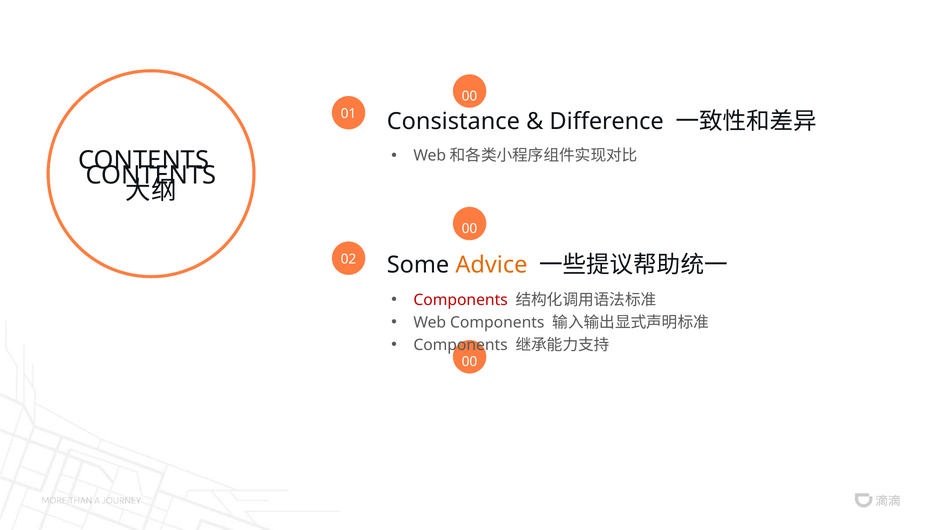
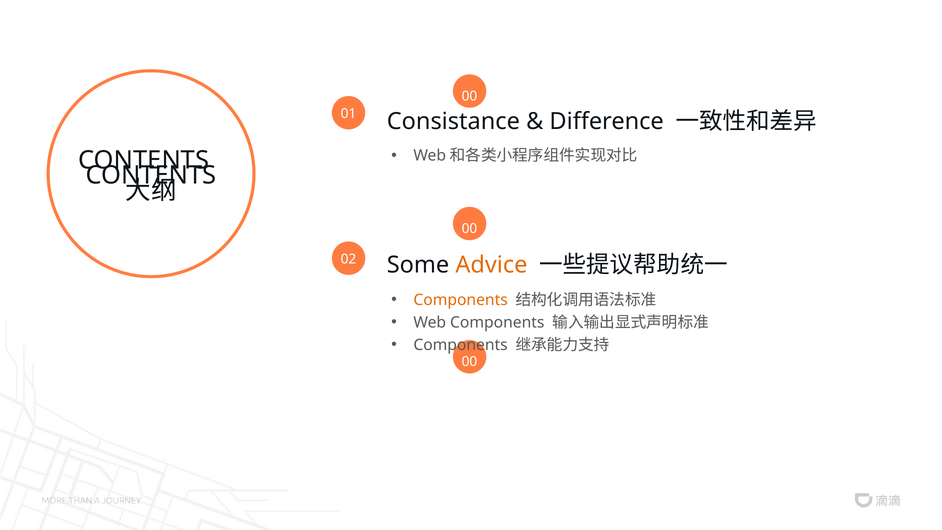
Components at (461, 300) colour: red -> orange
